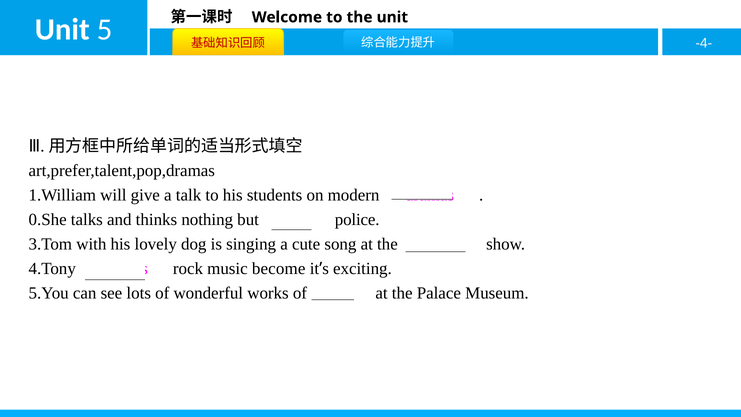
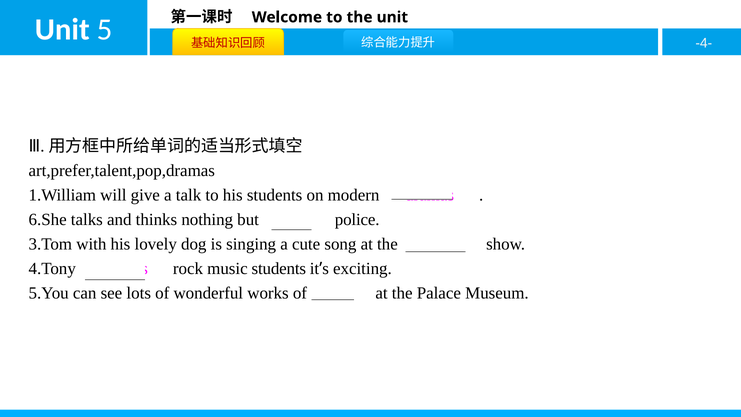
0.She: 0.She -> 6.She
music become: become -> students
